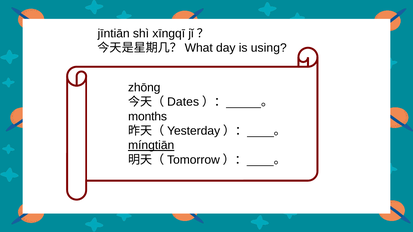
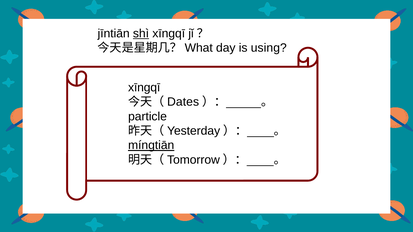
shì underline: none -> present
zhōng at (144, 88): zhōng -> xīngqī
months: months -> particle
